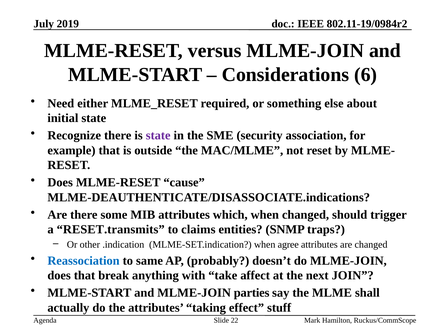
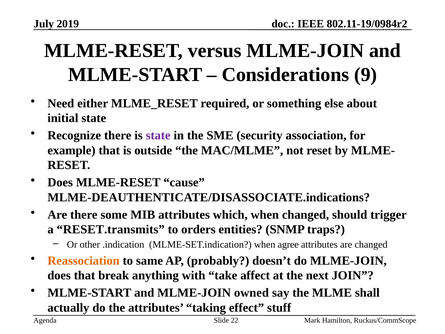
6: 6 -> 9
claims: claims -> orders
Reassociation colour: blue -> orange
parties: parties -> owned
